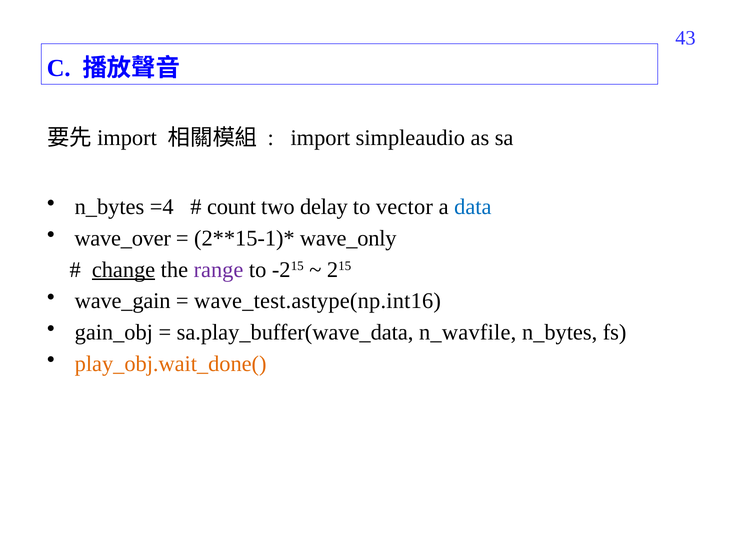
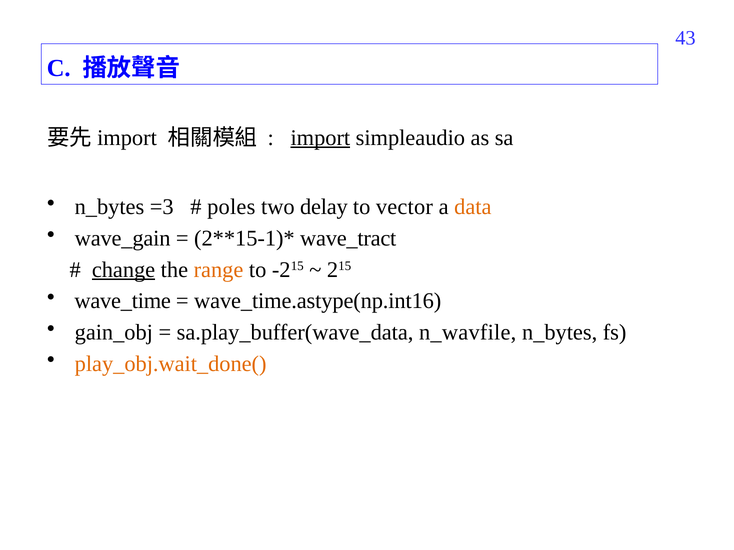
import underline: none -> present
=4: =4 -> =3
count: count -> poles
data colour: blue -> orange
wave_over: wave_over -> wave_gain
wave_only: wave_only -> wave_tract
range colour: purple -> orange
wave_gain: wave_gain -> wave_time
wave_test.astype(np.int16: wave_test.astype(np.int16 -> wave_time.astype(np.int16
